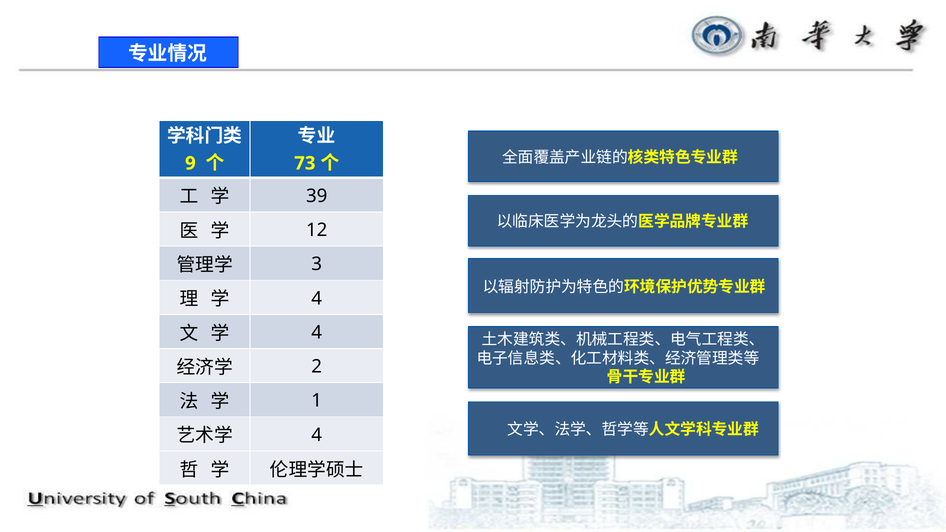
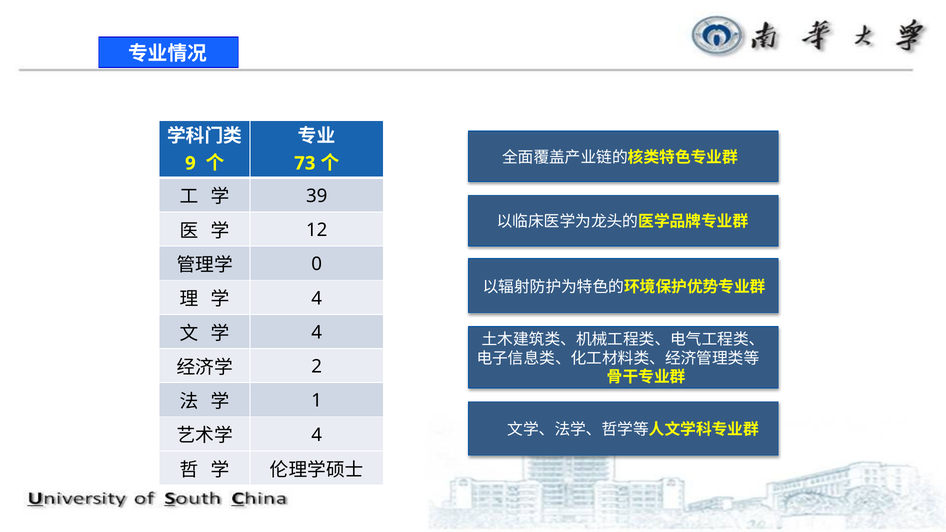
3: 3 -> 0
